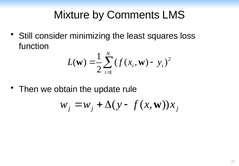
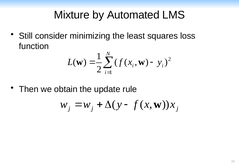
Comments: Comments -> Automated
